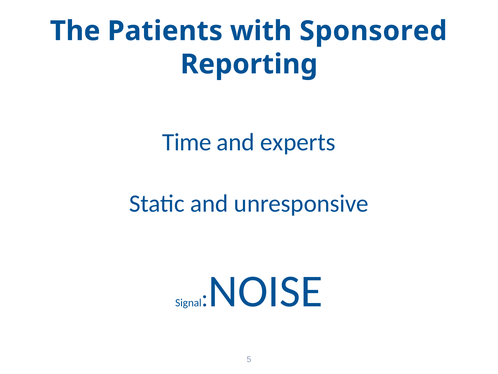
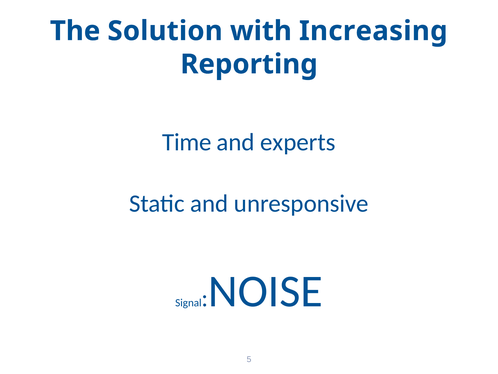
Patients: Patients -> Solution
Sponsored: Sponsored -> Increasing
